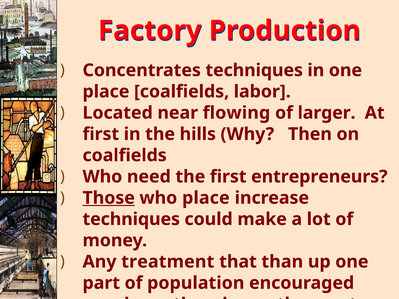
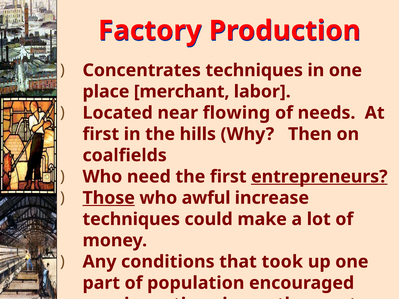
place coalfields: coalfields -> merchant
larger: larger -> needs
entrepreneurs underline: none -> present
who place: place -> awful
treatment: treatment -> conditions
than: than -> took
